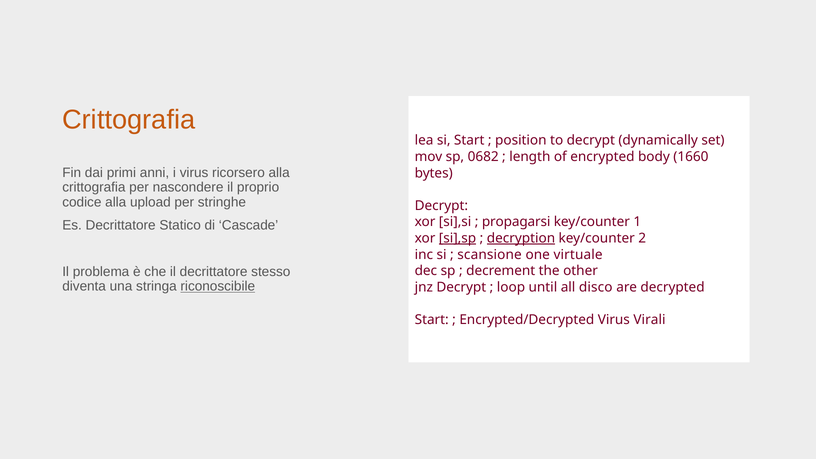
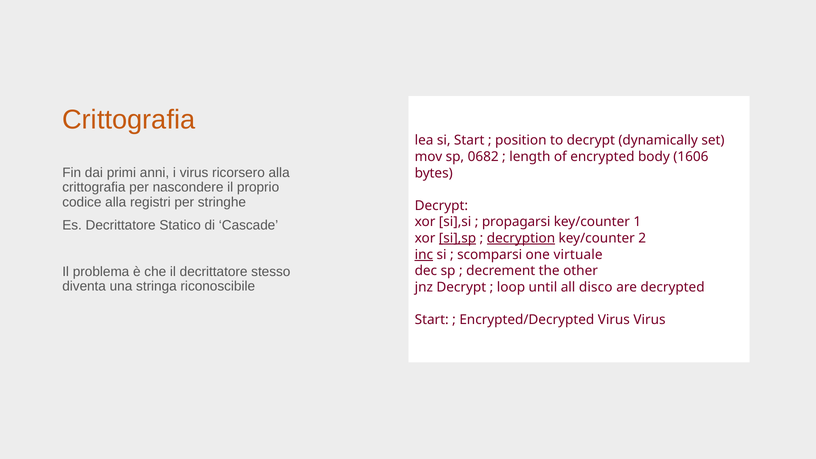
1660: 1660 -> 1606
upload: upload -> registri
inc underline: none -> present
scansione: scansione -> scomparsi
riconoscibile underline: present -> none
Virus Virali: Virali -> Virus
